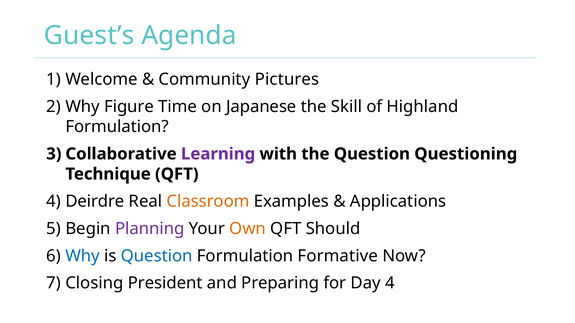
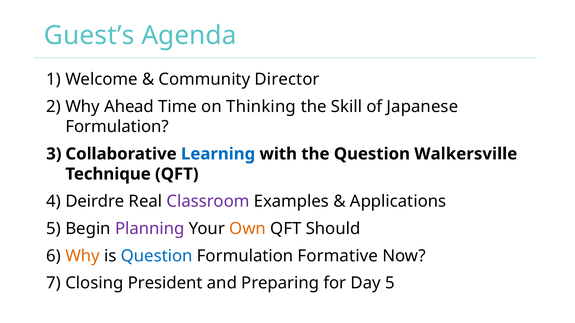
Pictures: Pictures -> Director
Figure: Figure -> Ahead
Japanese: Japanese -> Thinking
Highland: Highland -> Japanese
Learning colour: purple -> blue
Questioning: Questioning -> Walkersville
Classroom colour: orange -> purple
Why at (83, 256) colour: blue -> orange
Day 4: 4 -> 5
